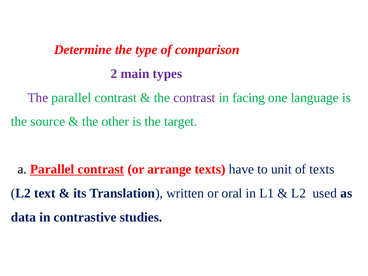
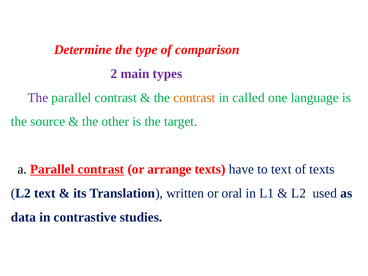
contrast at (194, 98) colour: purple -> orange
facing: facing -> called
to unit: unit -> text
